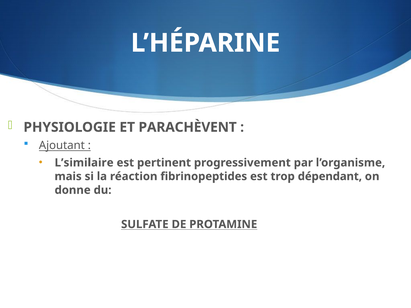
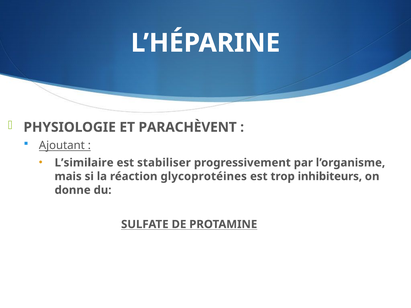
pertinent: pertinent -> stabiliser
fibrinopeptides: fibrinopeptides -> glycoprotéines
dépendant: dépendant -> inhibiteurs
